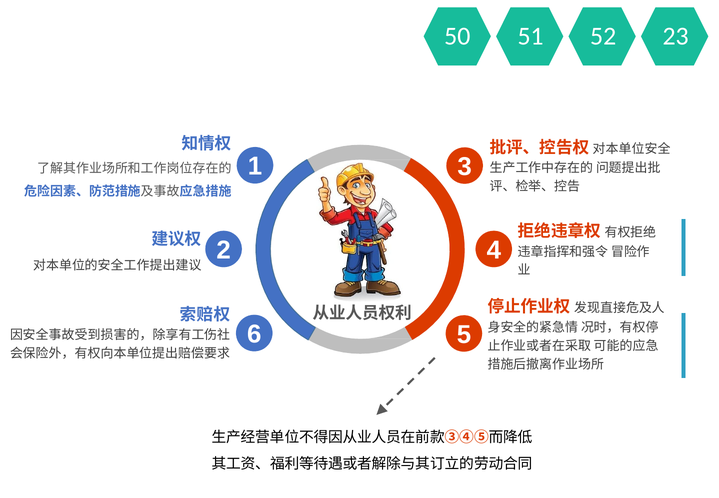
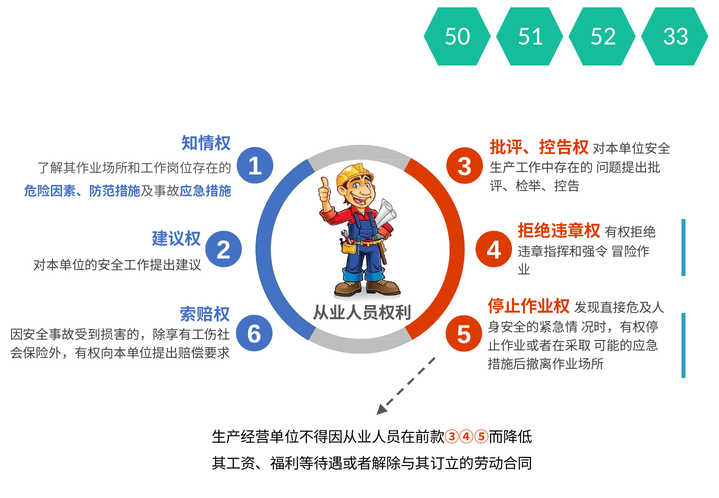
23: 23 -> 33
